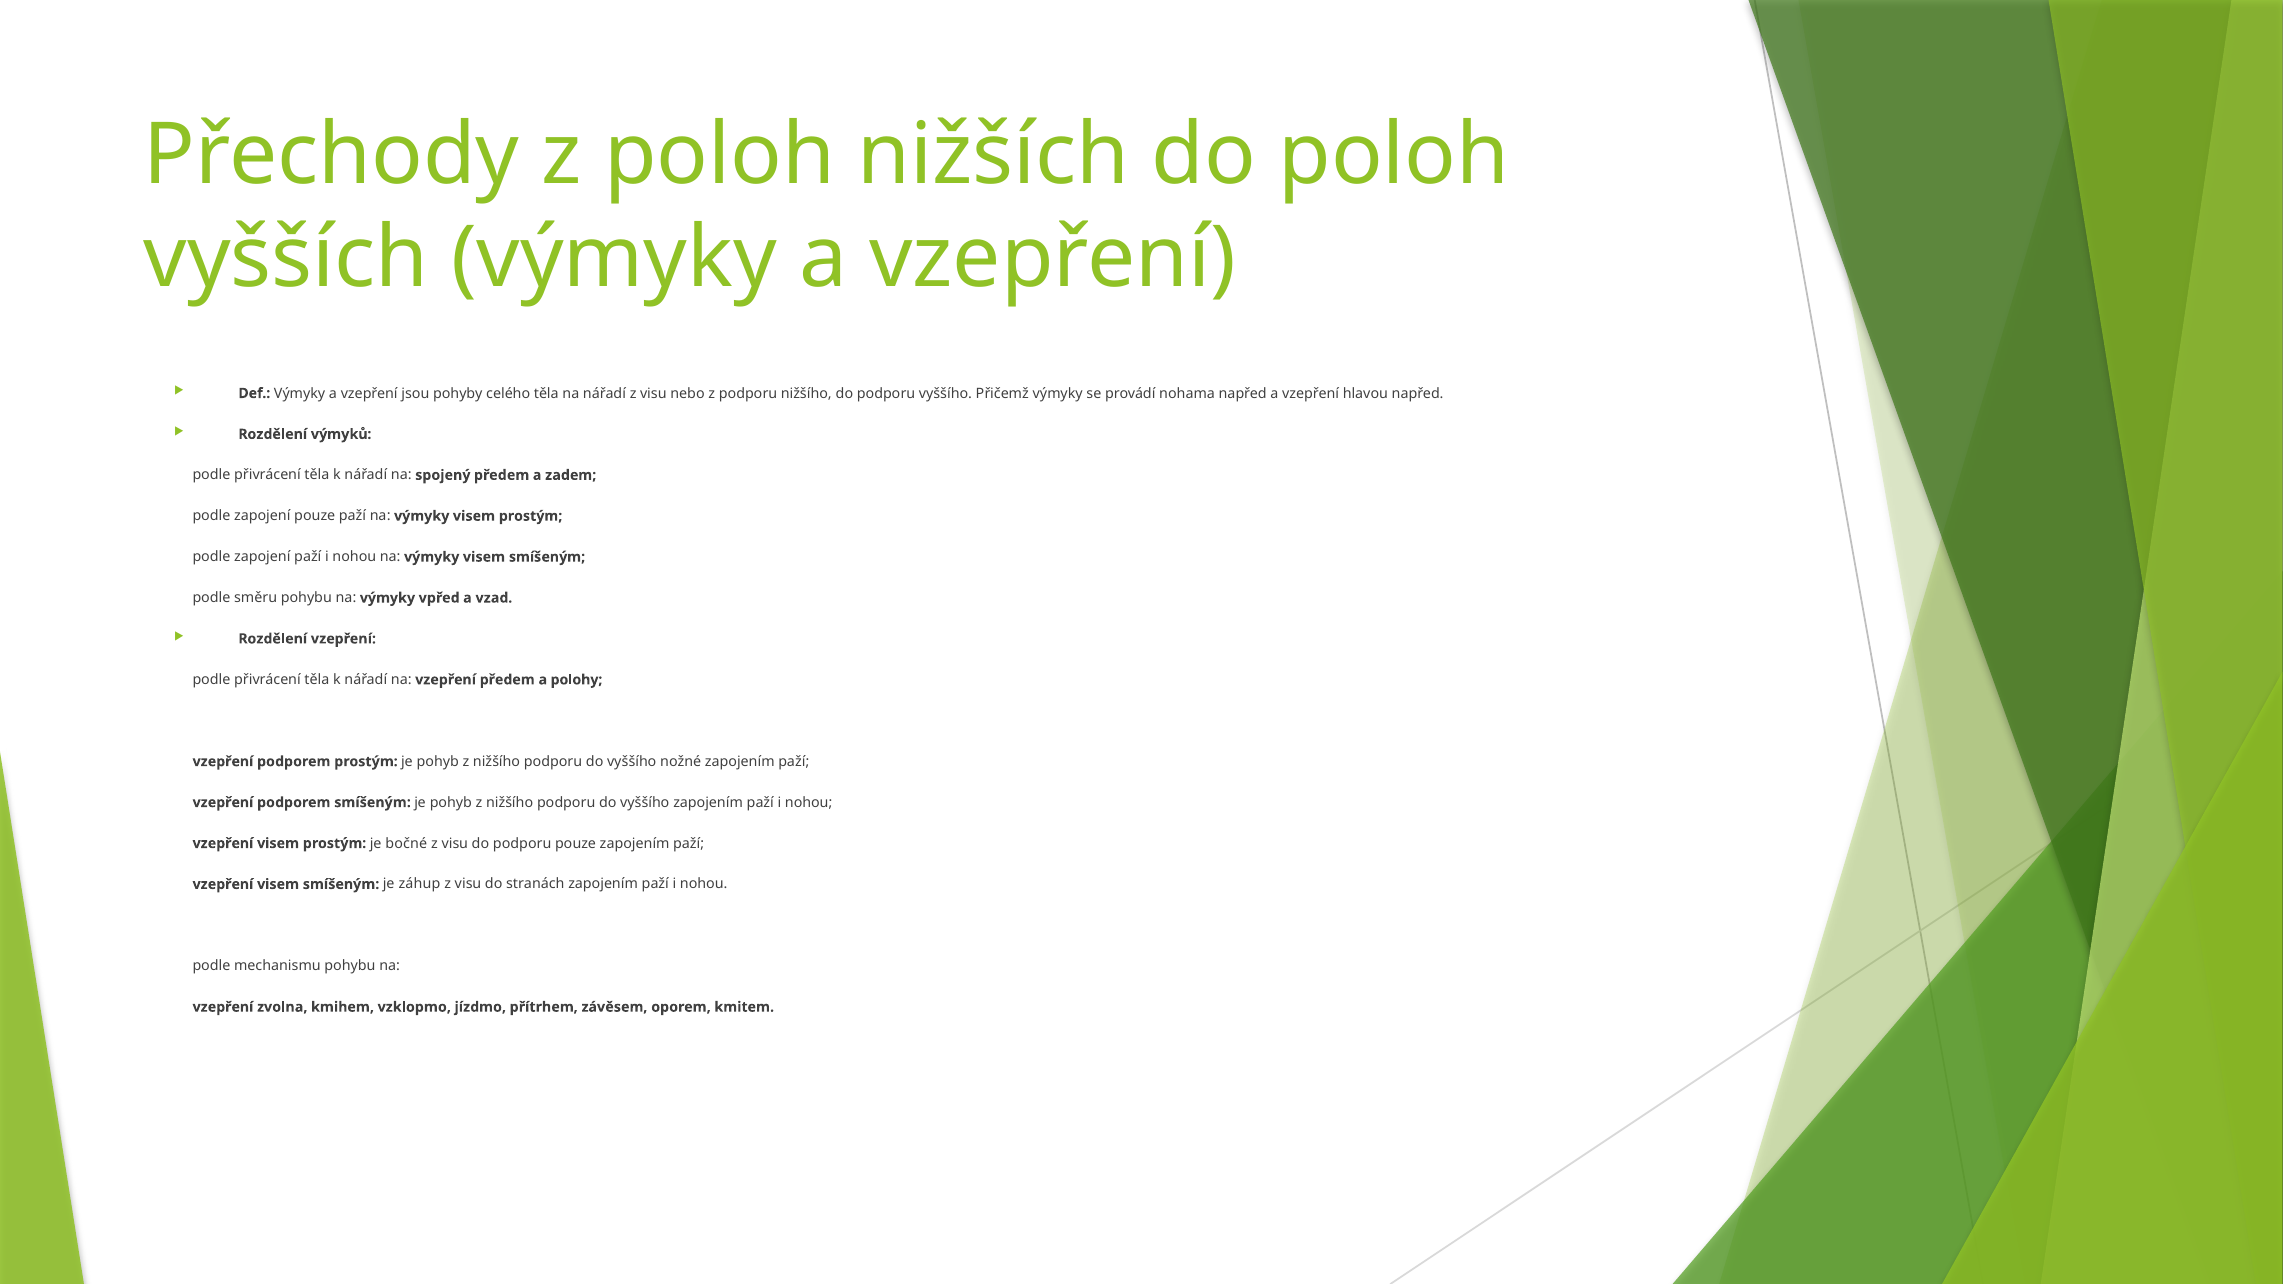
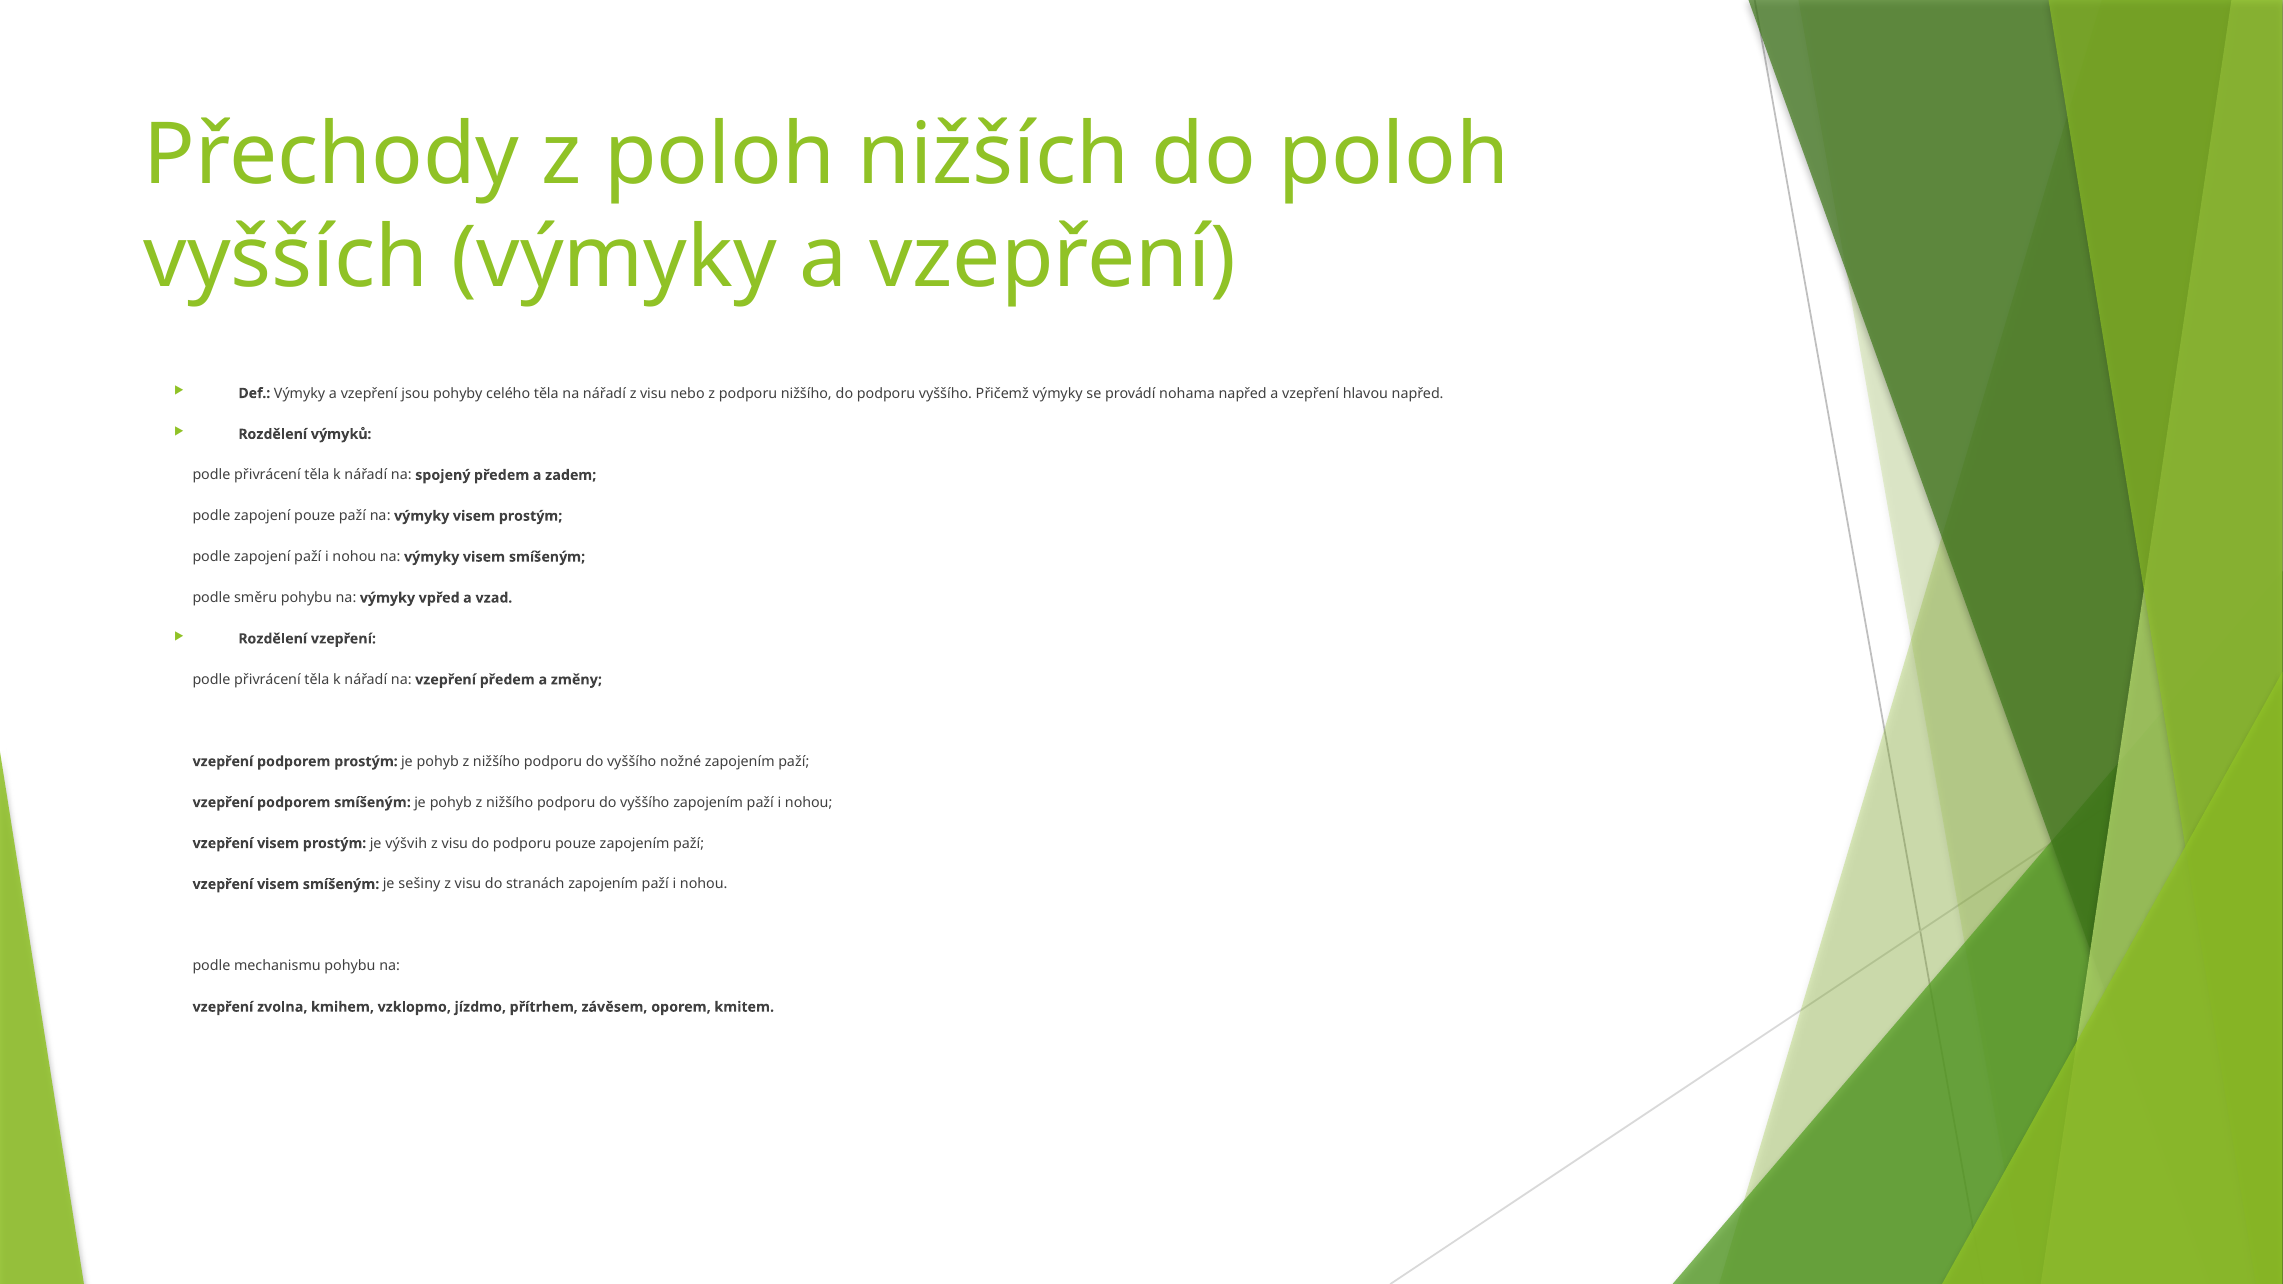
polohy: polohy -> změny
bočné: bočné -> výšvih
záhup: záhup -> sešiny
